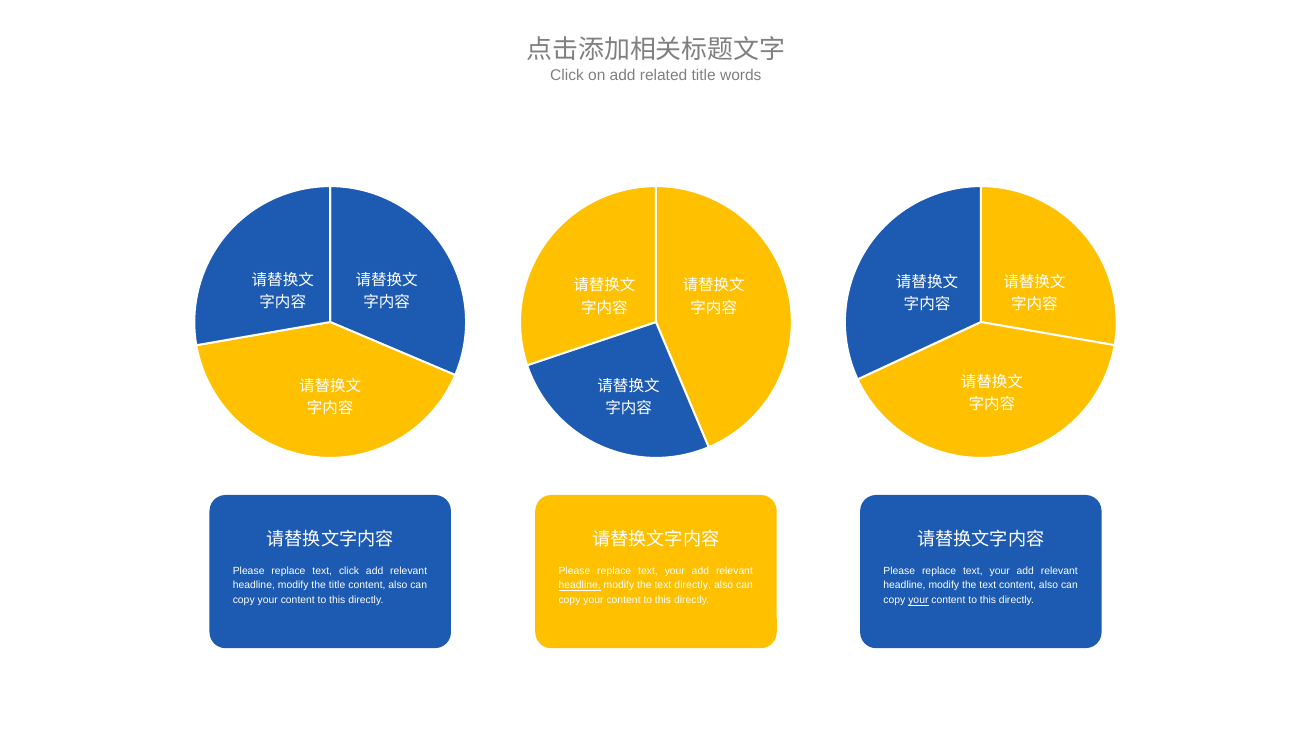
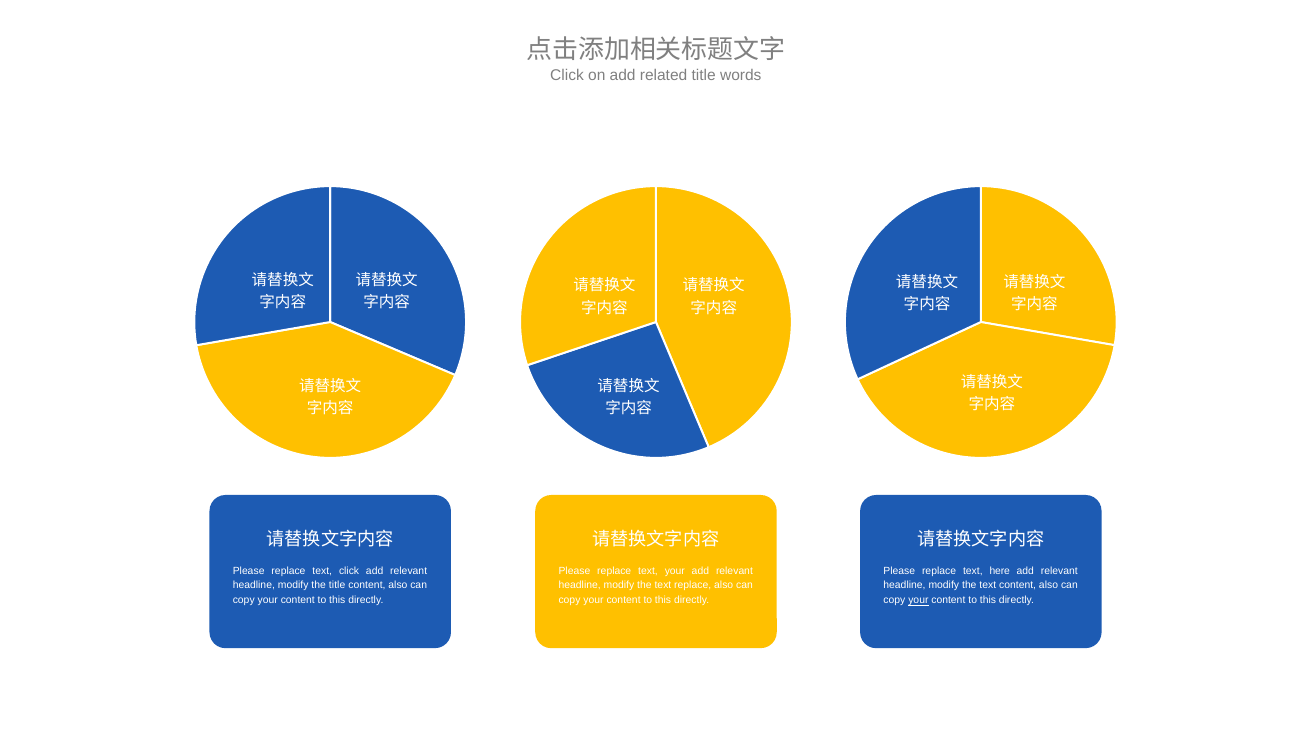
your at (1000, 571): your -> here
headline at (580, 586) underline: present -> none
text directly: directly -> replace
